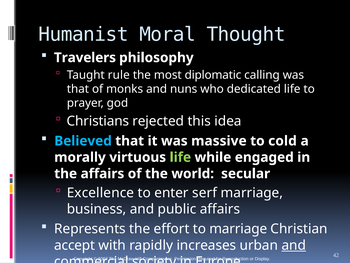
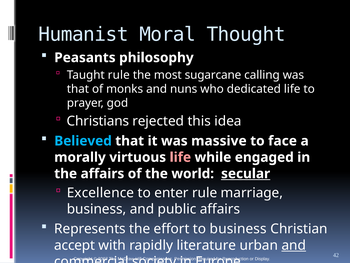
Travelers: Travelers -> Peasants
diplomatic: diplomatic -> sugarcane
cold: cold -> face
life at (180, 157) colour: light green -> pink
secular underline: none -> present
enter serf: serf -> rule
to marriage: marriage -> business
increases: increases -> literature
